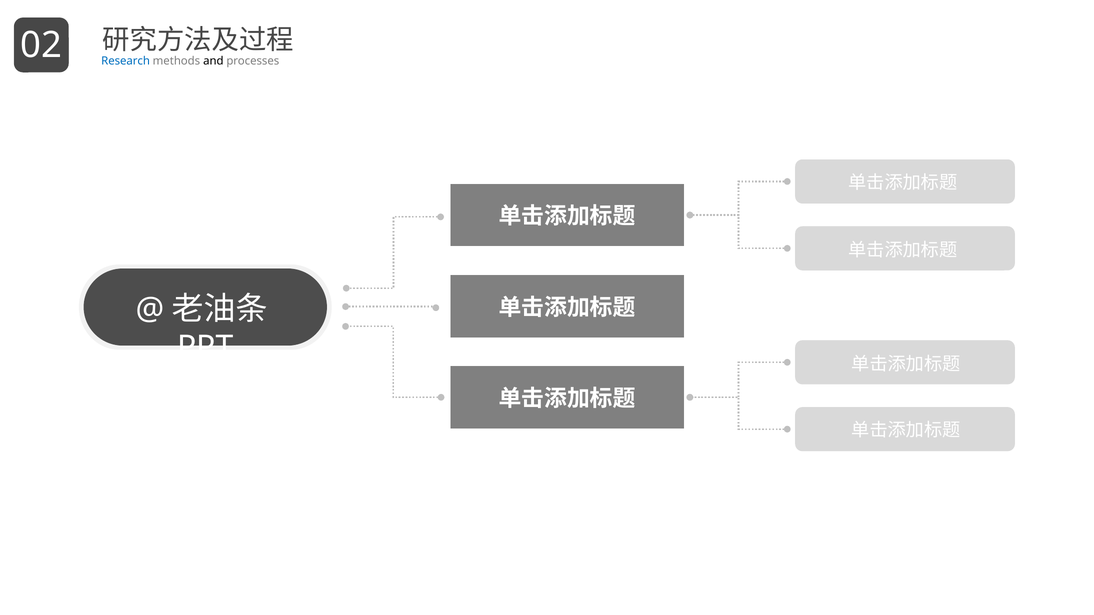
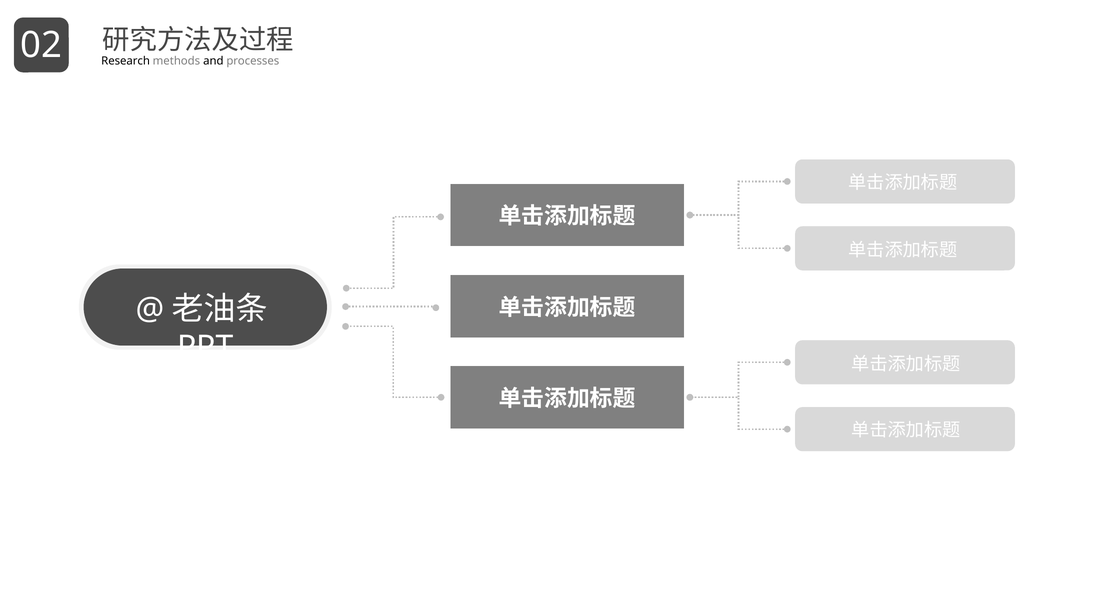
Research colour: blue -> black
